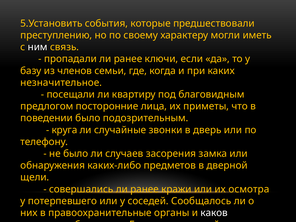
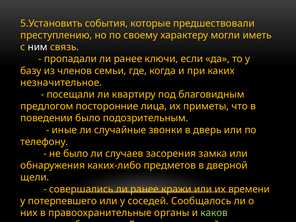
круга: круга -> иные
осмотра: осмотра -> времени
каков colour: white -> light green
